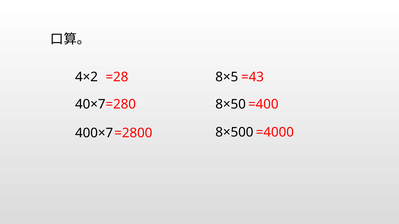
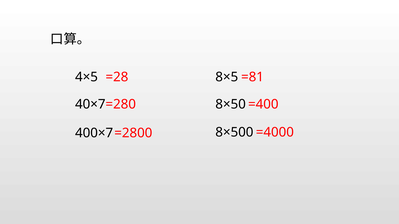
4×2: 4×2 -> 4×5
=43: =43 -> =81
